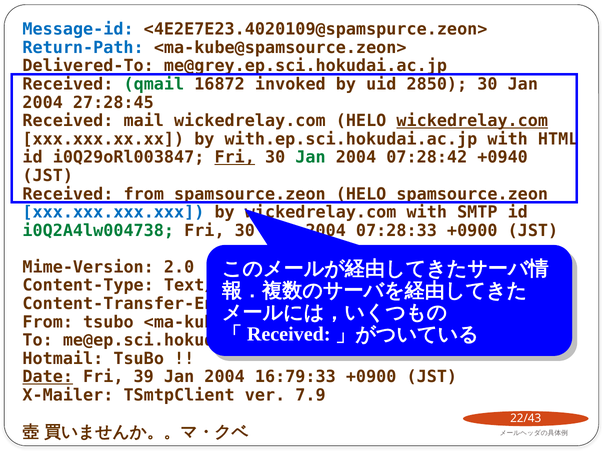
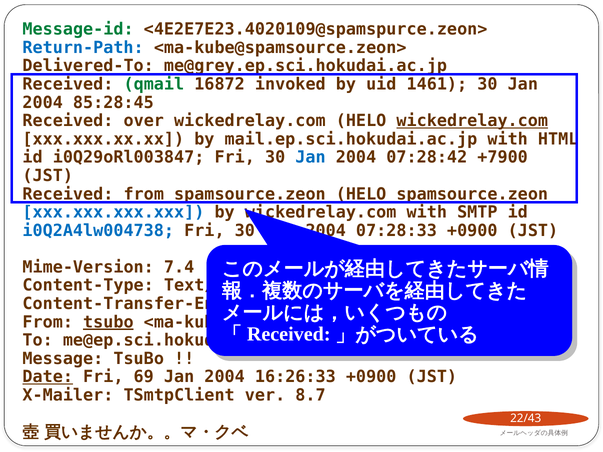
Message-id colour: blue -> green
2850: 2850 -> 1461
27:28:45: 27:28:45 -> 85:28:45
mail: mail -> over
with.ep.sci.hokudai.ac.jp: with.ep.sci.hokudai.ac.jp -> mail.ep.sci.hokudai.ac.jp
Fri at (235, 157) underline: present -> none
Jan at (310, 157) colour: green -> blue
+0940: +0940 -> +7900
i0Q2A4lw004738 colour: green -> blue
2.0: 2.0 -> 7.4
tsubo at (108, 322) underline: none -> present
Hotmail: Hotmail -> Message
39: 39 -> 69
16:79:33: 16:79:33 -> 16:26:33
7.9: 7.9 -> 8.7
